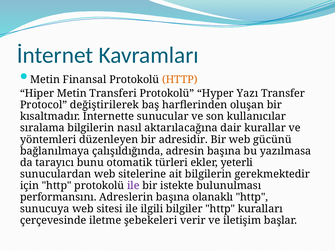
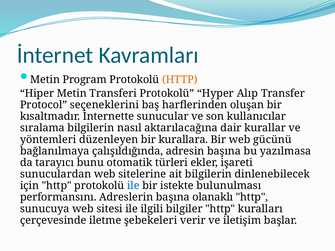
Finansal: Finansal -> Program
Yazı: Yazı -> Alıp
değiştirilerek: değiştirilerek -> seçeneklerini
adresidir: adresidir -> kurallara
yeterli: yeterli -> işareti
gerekmektedir: gerekmektedir -> dinlenebilecek
ile at (133, 186) colour: purple -> blue
